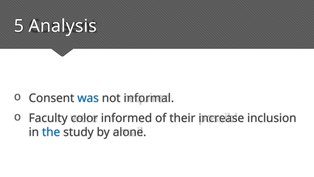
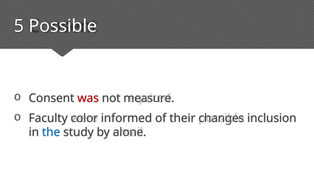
Analysis: Analysis -> Possible
was colour: blue -> red
informal: informal -> measure
increase: increase -> changes
